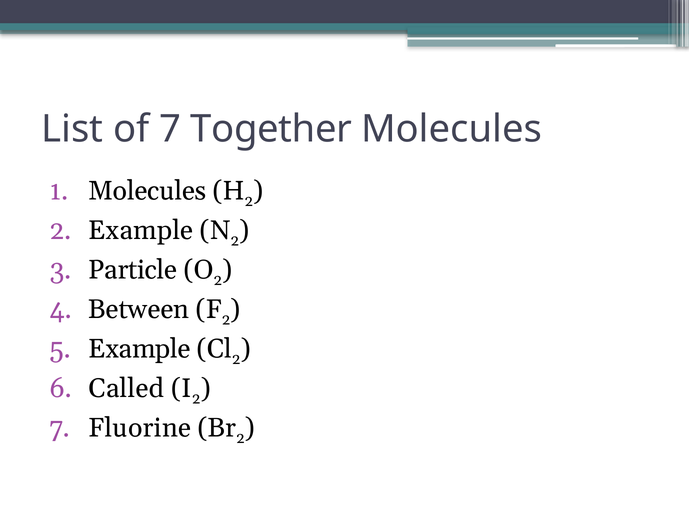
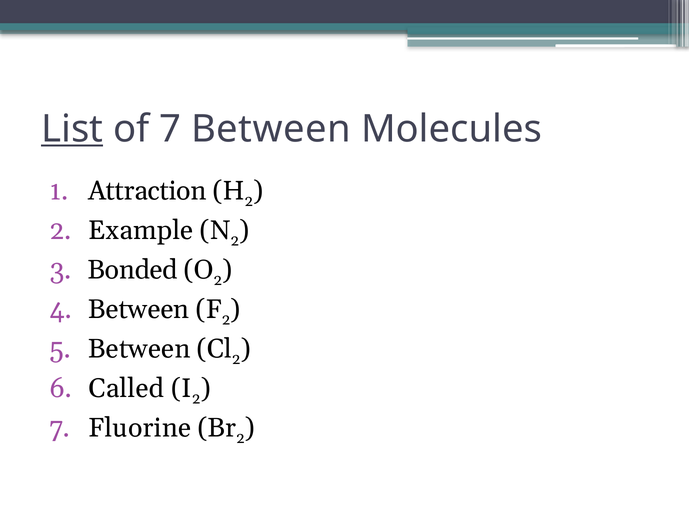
List underline: none -> present
7 Together: Together -> Between
Molecules at (147, 191): Molecules -> Attraction
Particle: Particle -> Bonded
Example at (140, 349): Example -> Between
